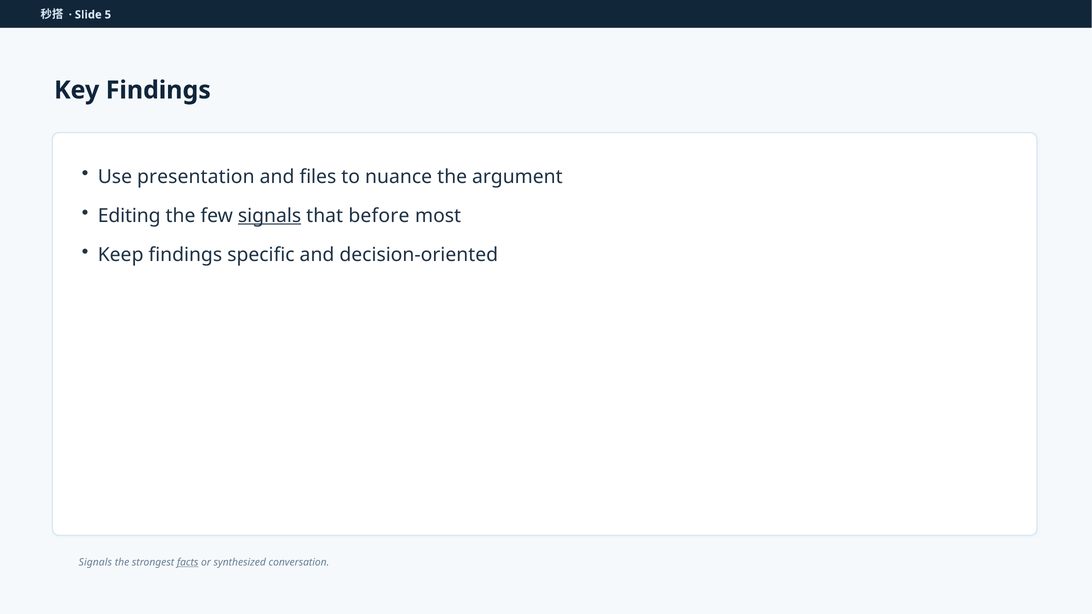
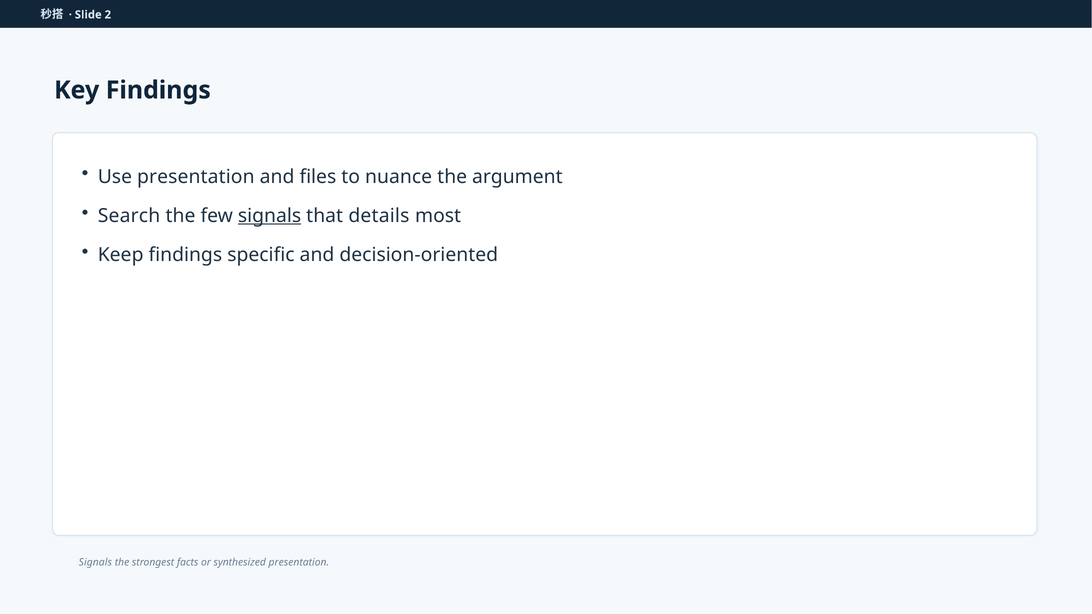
5: 5 -> 2
Editing: Editing -> Search
before: before -> details
facts underline: present -> none
synthesized conversation: conversation -> presentation
